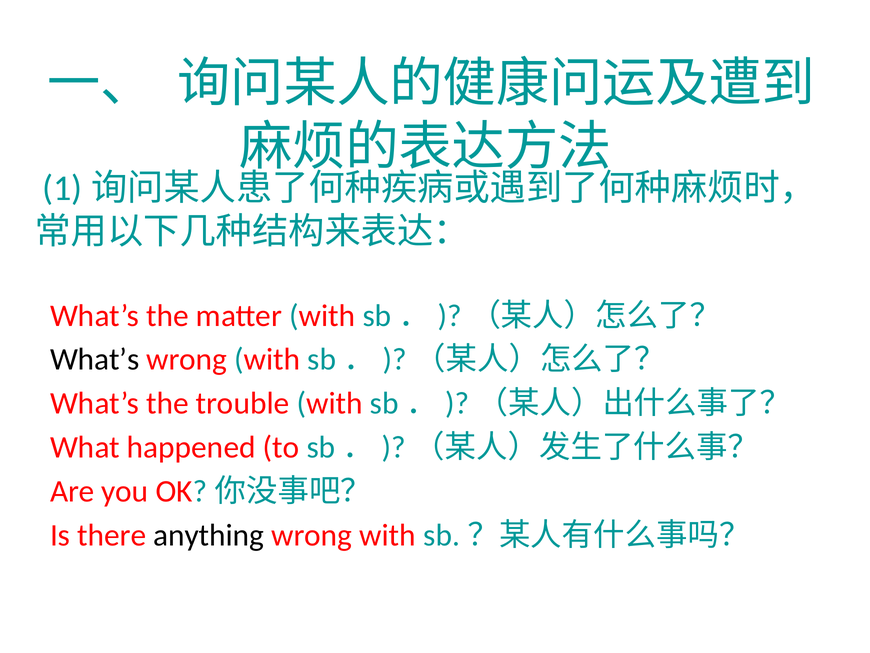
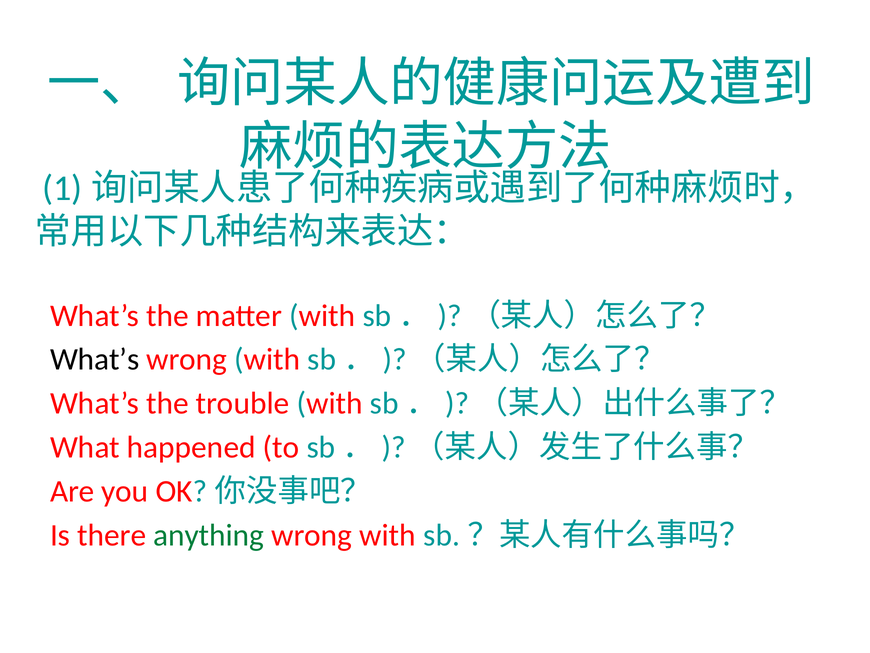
anything colour: black -> green
